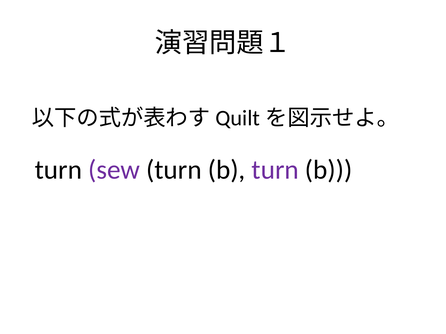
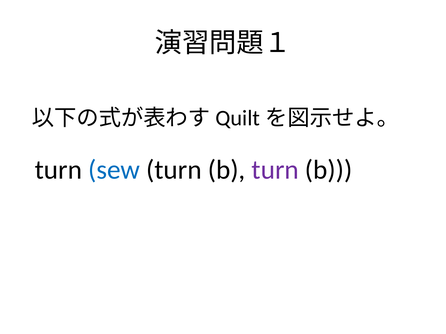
sew colour: purple -> blue
